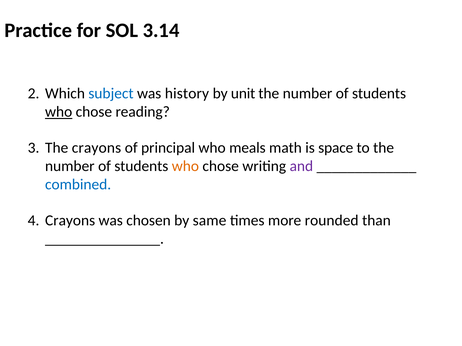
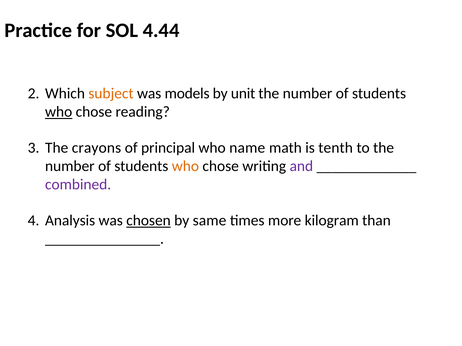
3.14: 3.14 -> 4.44
subject colour: blue -> orange
history: history -> models
meals: meals -> name
space: space -> tenth
combined colour: blue -> purple
Crayons at (70, 221): Crayons -> Analysis
chosen underline: none -> present
rounded: rounded -> kilogram
